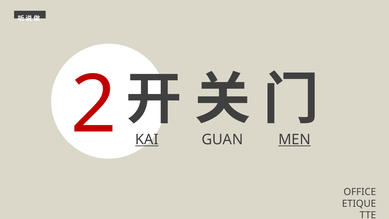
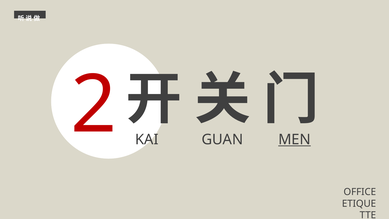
KAI underline: present -> none
